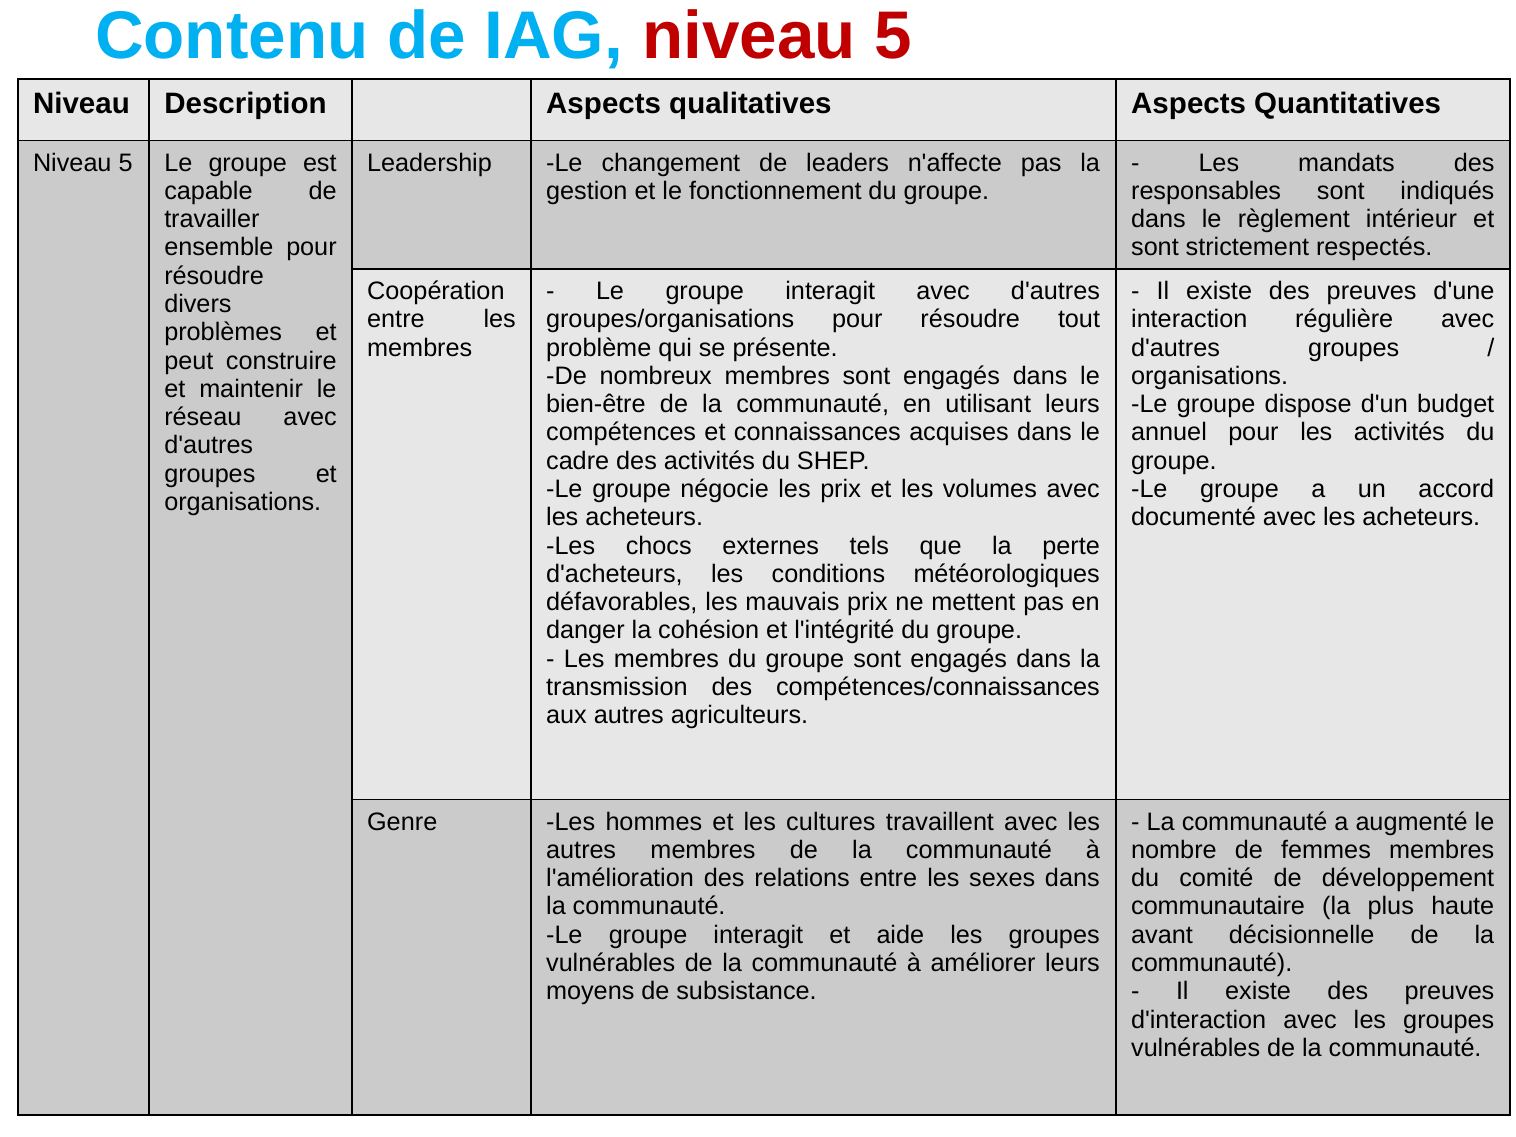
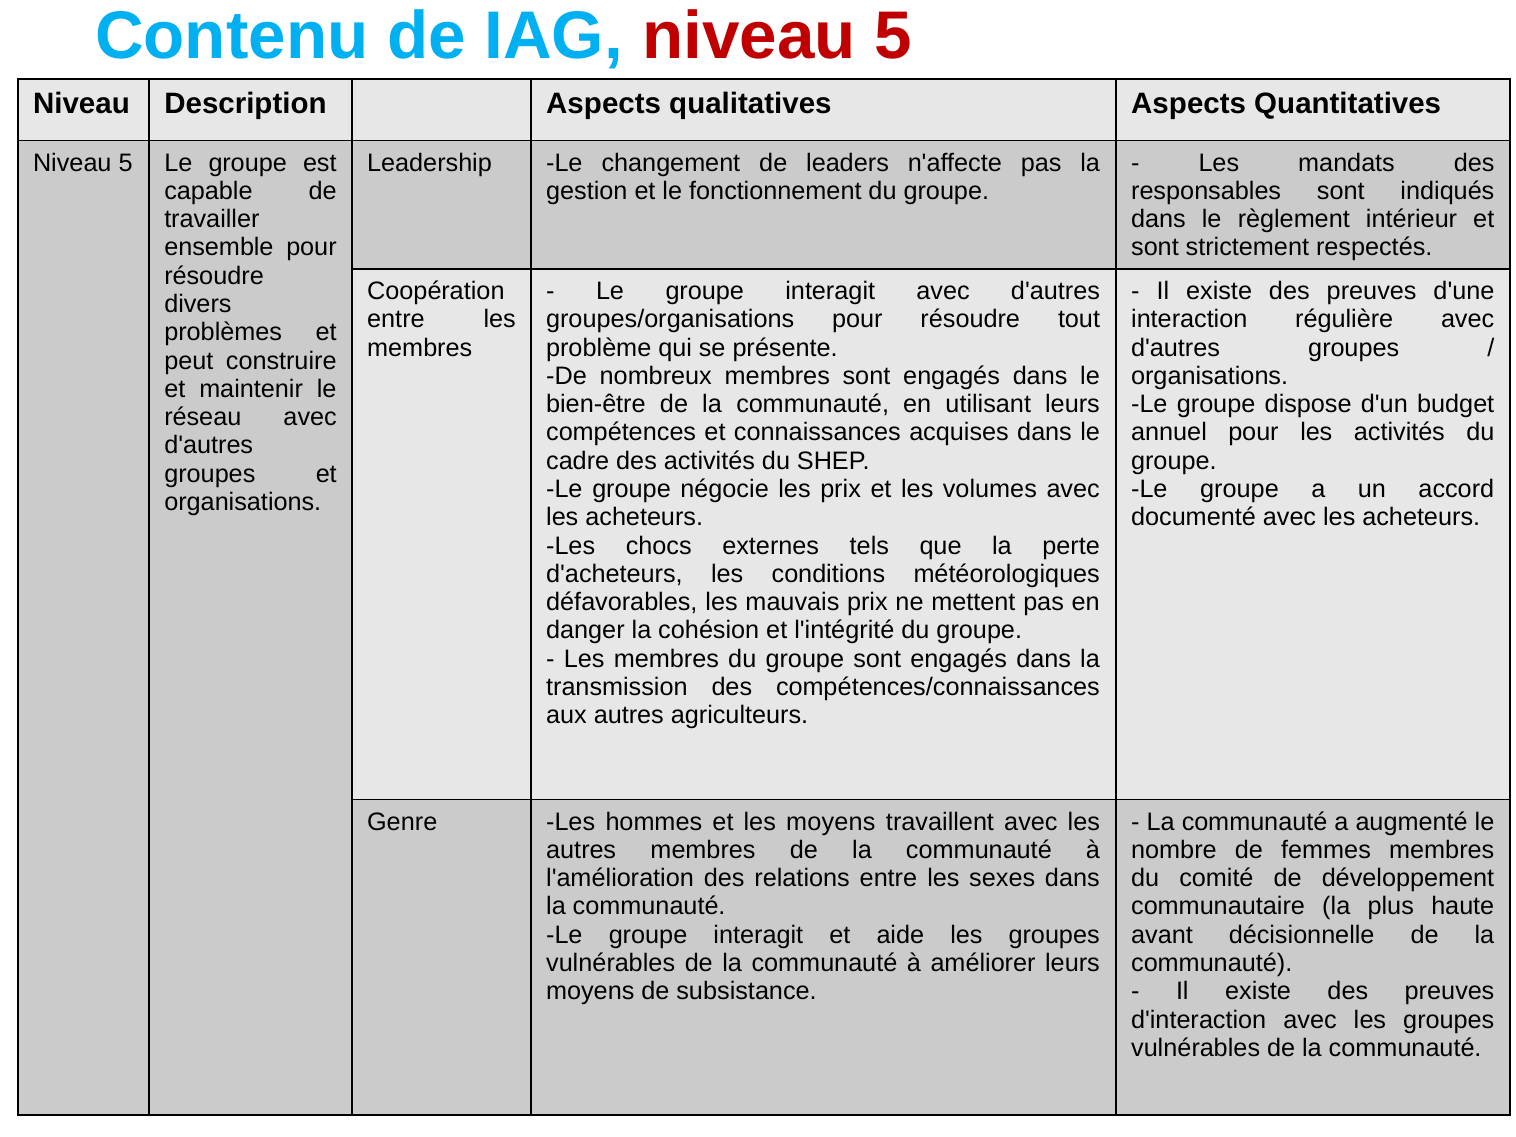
les cultures: cultures -> moyens
